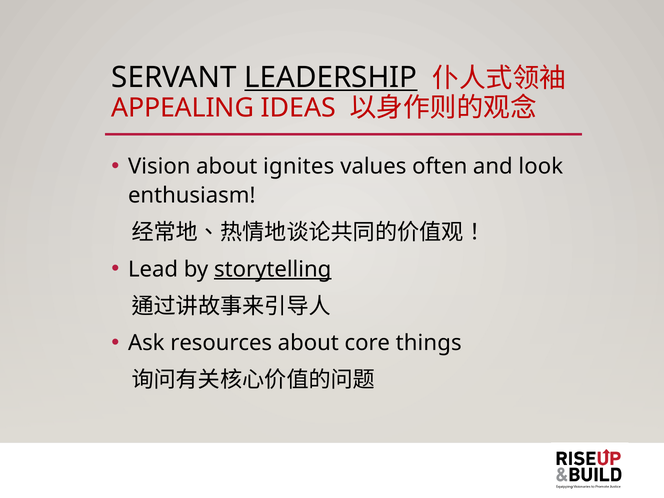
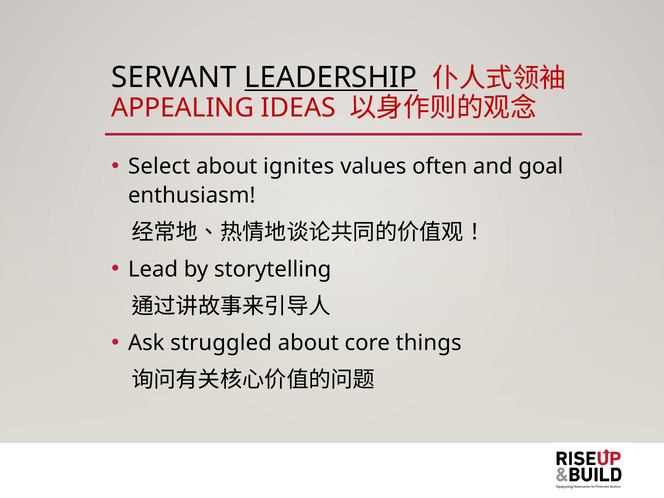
Vision: Vision -> Select
look: look -> goal
storytelling underline: present -> none
resources: resources -> struggled
